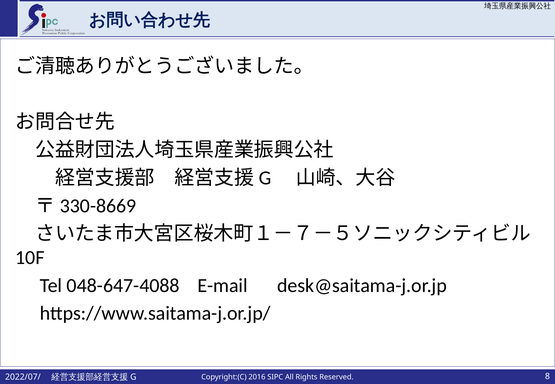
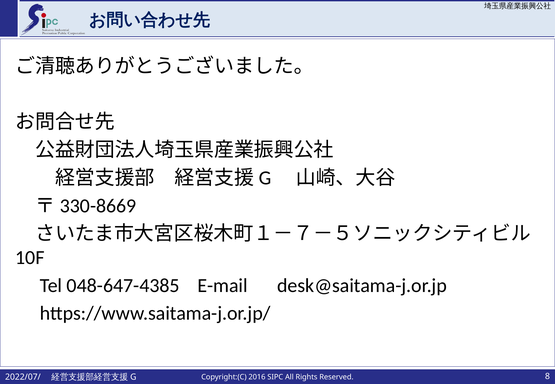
048-647-4088: 048-647-4088 -> 048-647-4385
